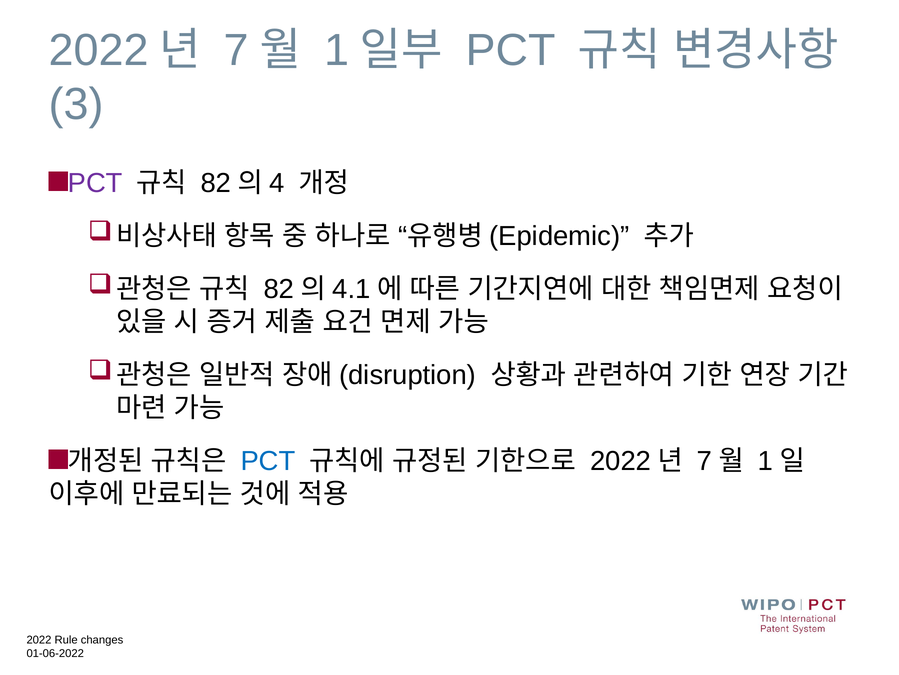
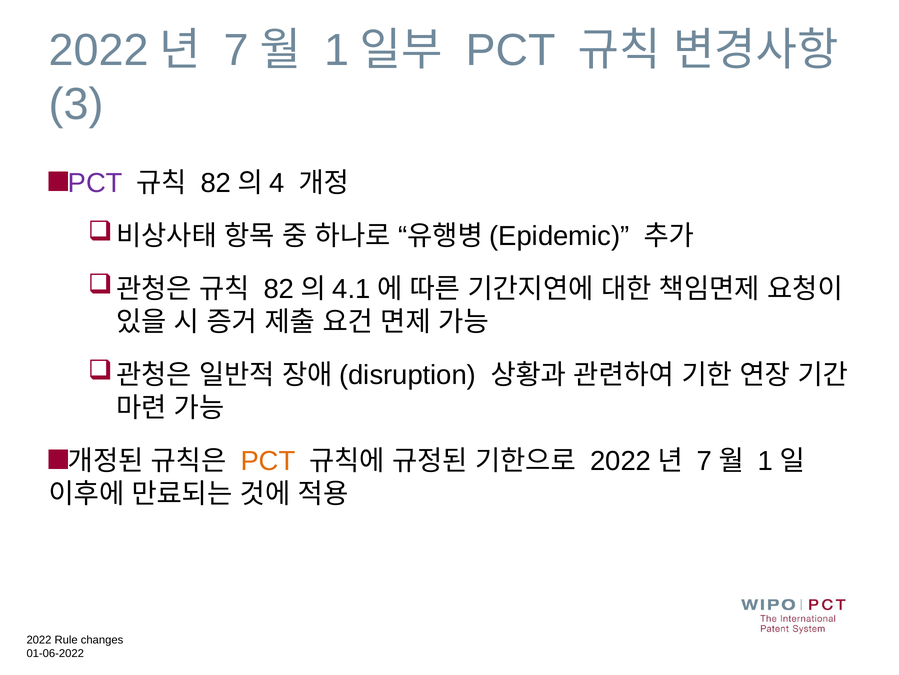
PCT at (268, 461) colour: blue -> orange
